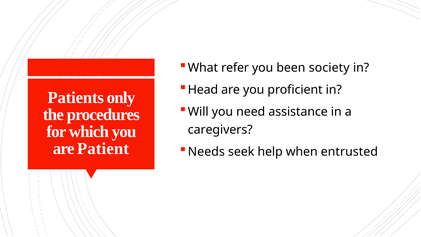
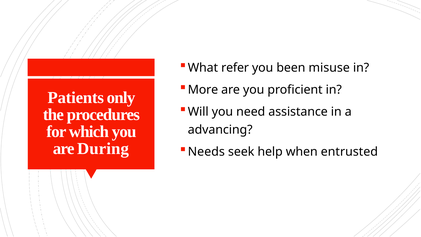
society: society -> misuse
Head: Head -> More
caregivers: caregivers -> advancing
Patient: Patient -> During
